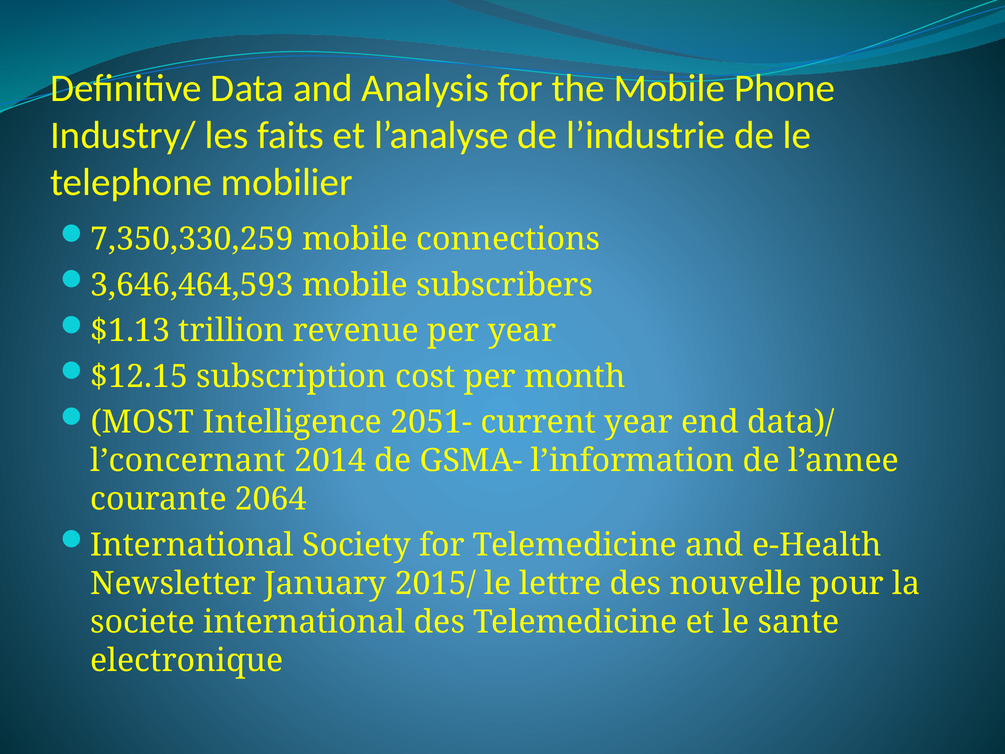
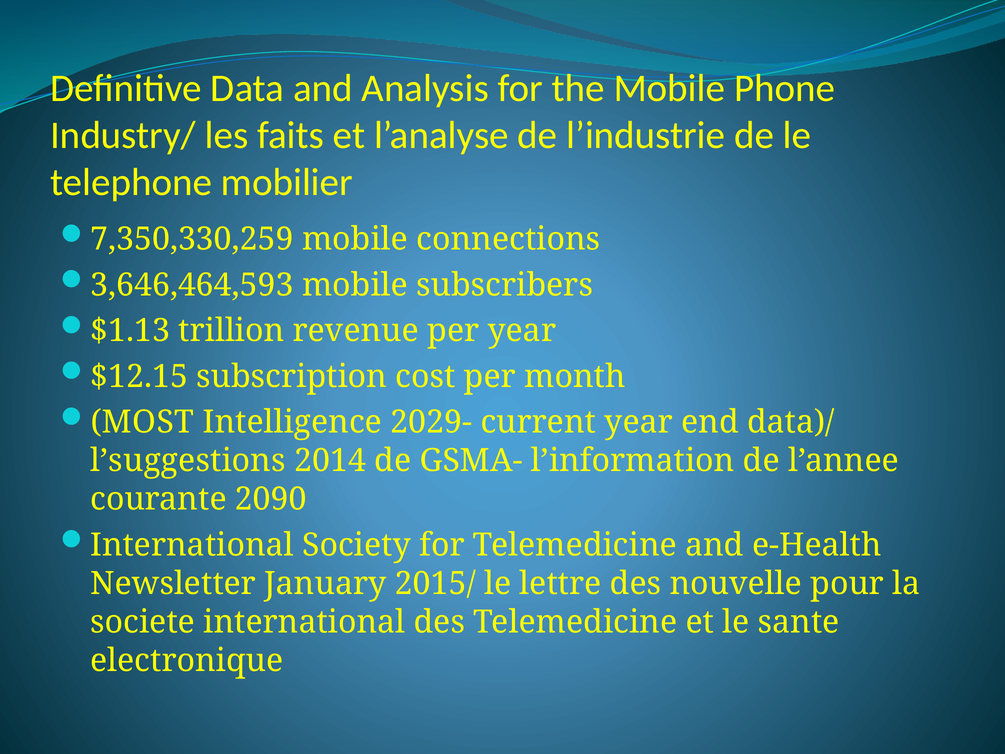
2051-: 2051- -> 2029-
l’concernant: l’concernant -> l’suggestions
2064: 2064 -> 2090
